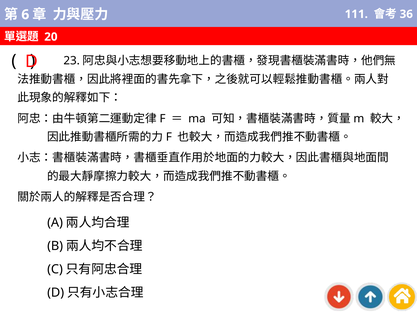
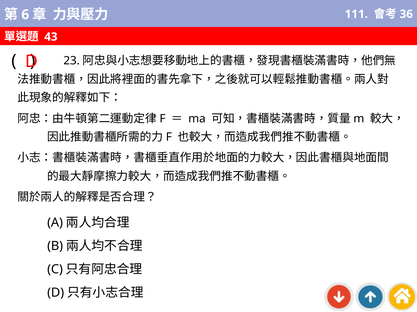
20: 20 -> 43
